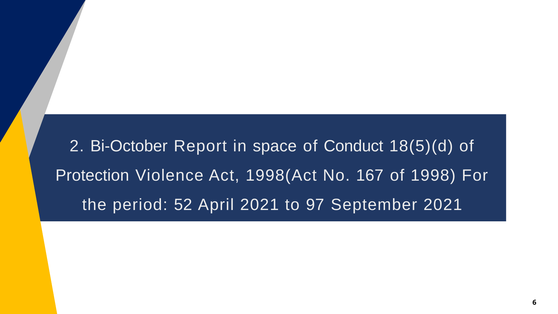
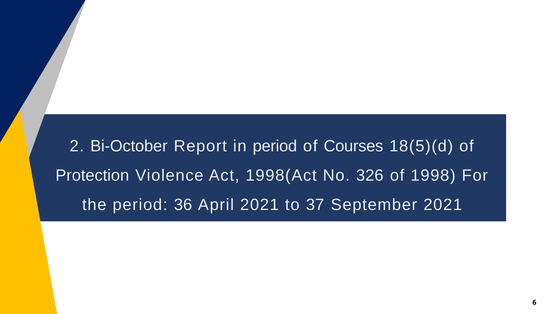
in space: space -> period
Conduct: Conduct -> Courses
167: 167 -> 326
52: 52 -> 36
97: 97 -> 37
